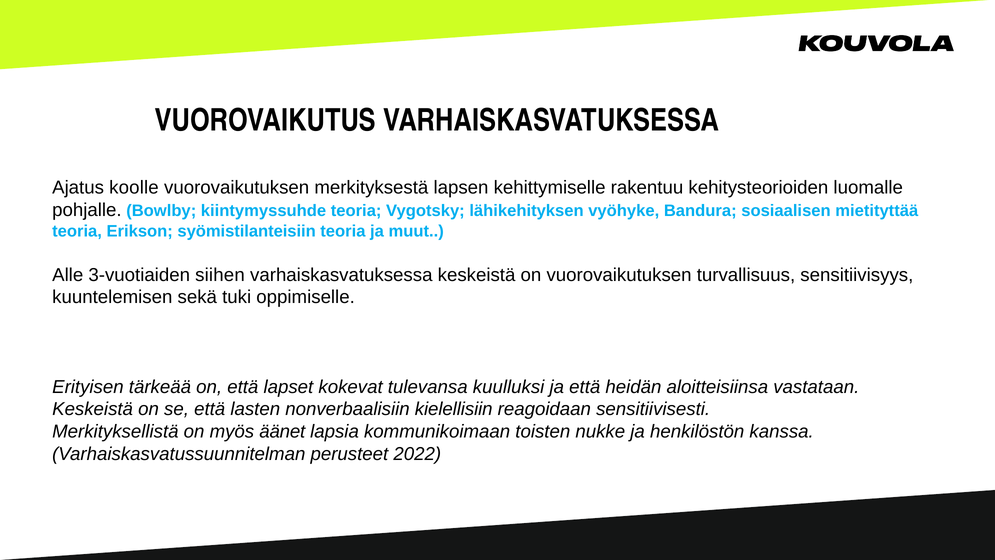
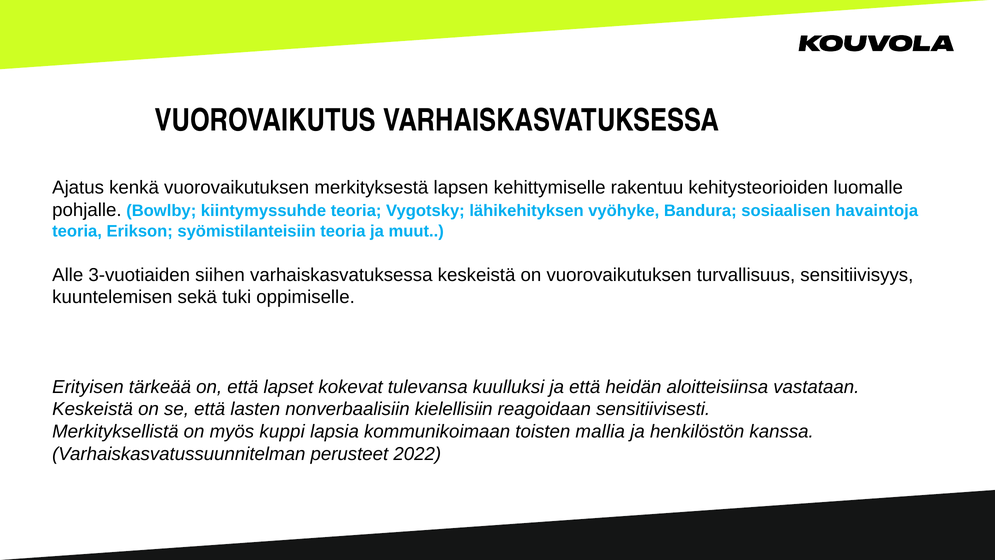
koolle: koolle -> kenkä
mietityttää: mietityttää -> havaintoja
äänet: äänet -> kuppi
nukke: nukke -> mallia
